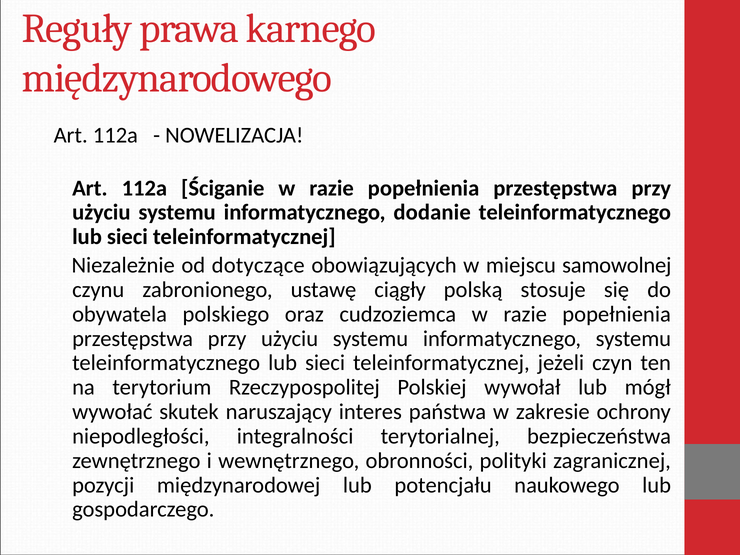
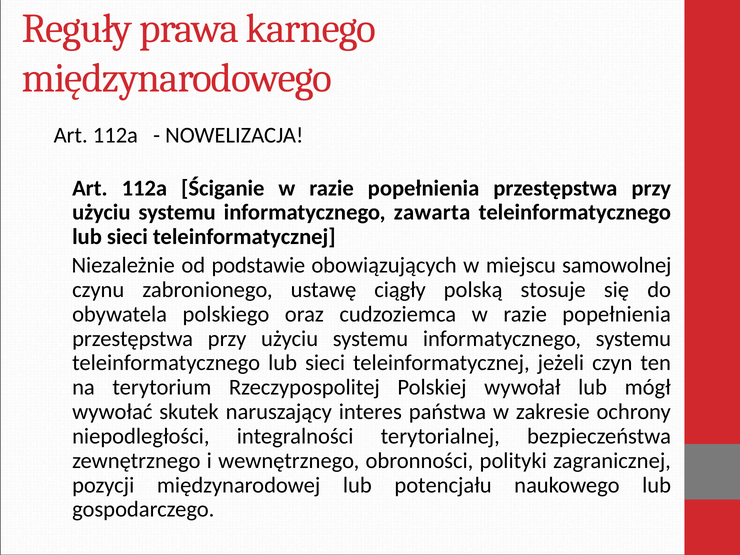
dodanie: dodanie -> zawarta
dotyczące: dotyczące -> podstawie
